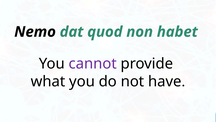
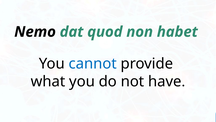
cannot colour: purple -> blue
